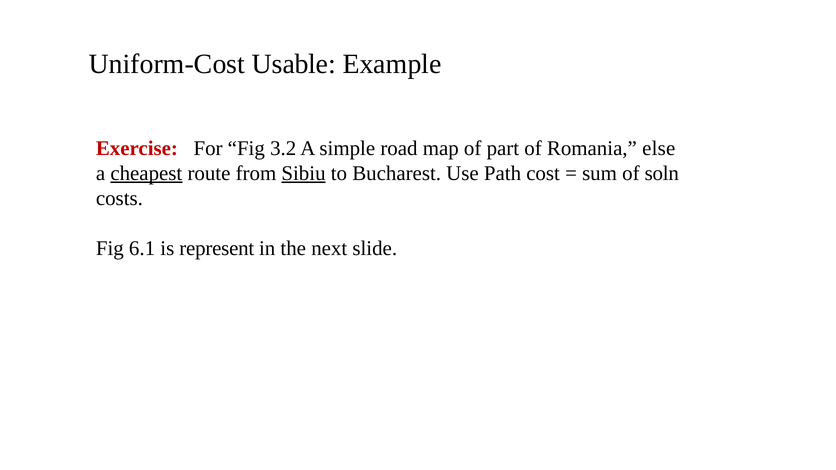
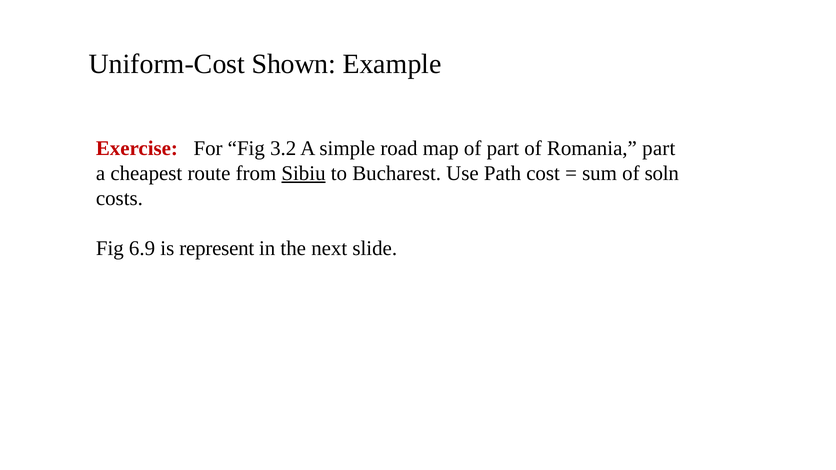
Usable: Usable -> Shown
Romania else: else -> part
cheapest underline: present -> none
6.1: 6.1 -> 6.9
